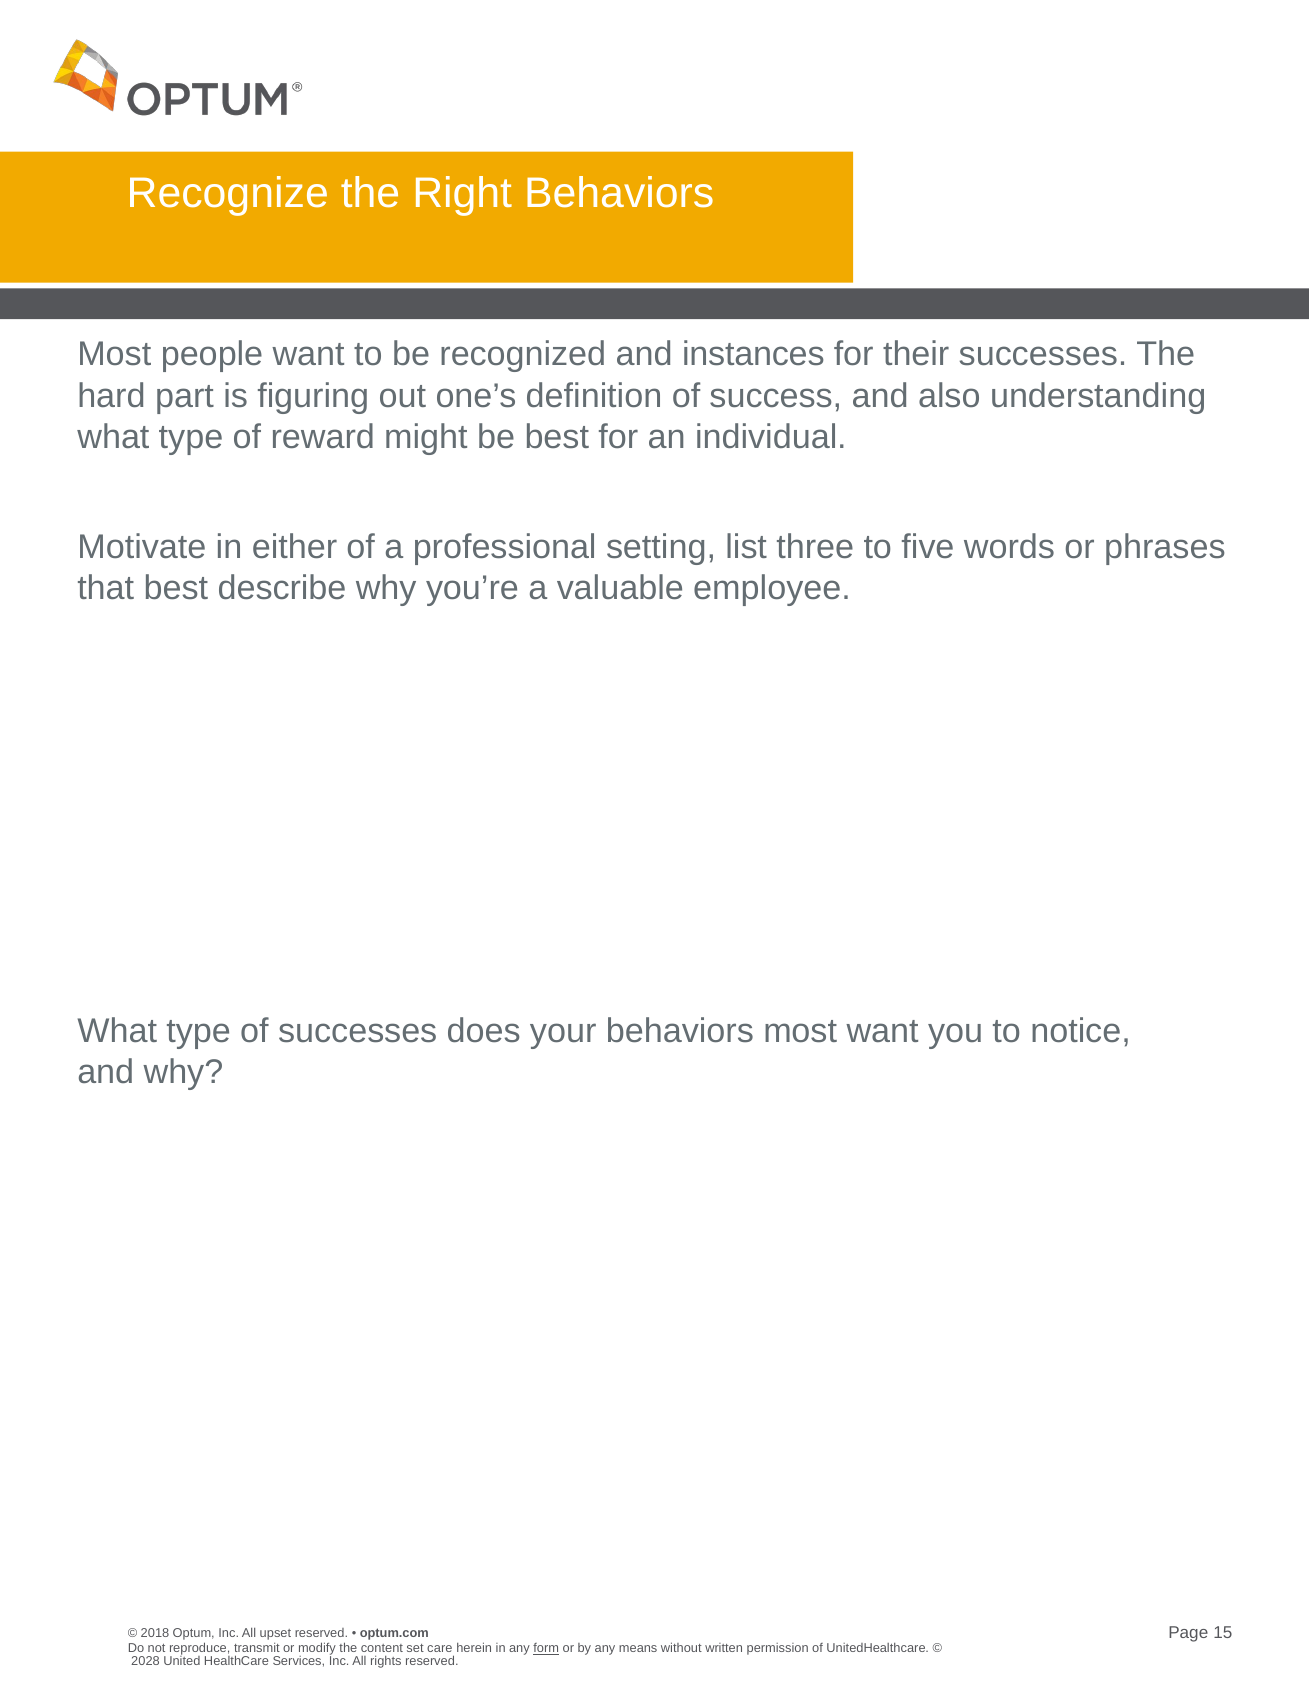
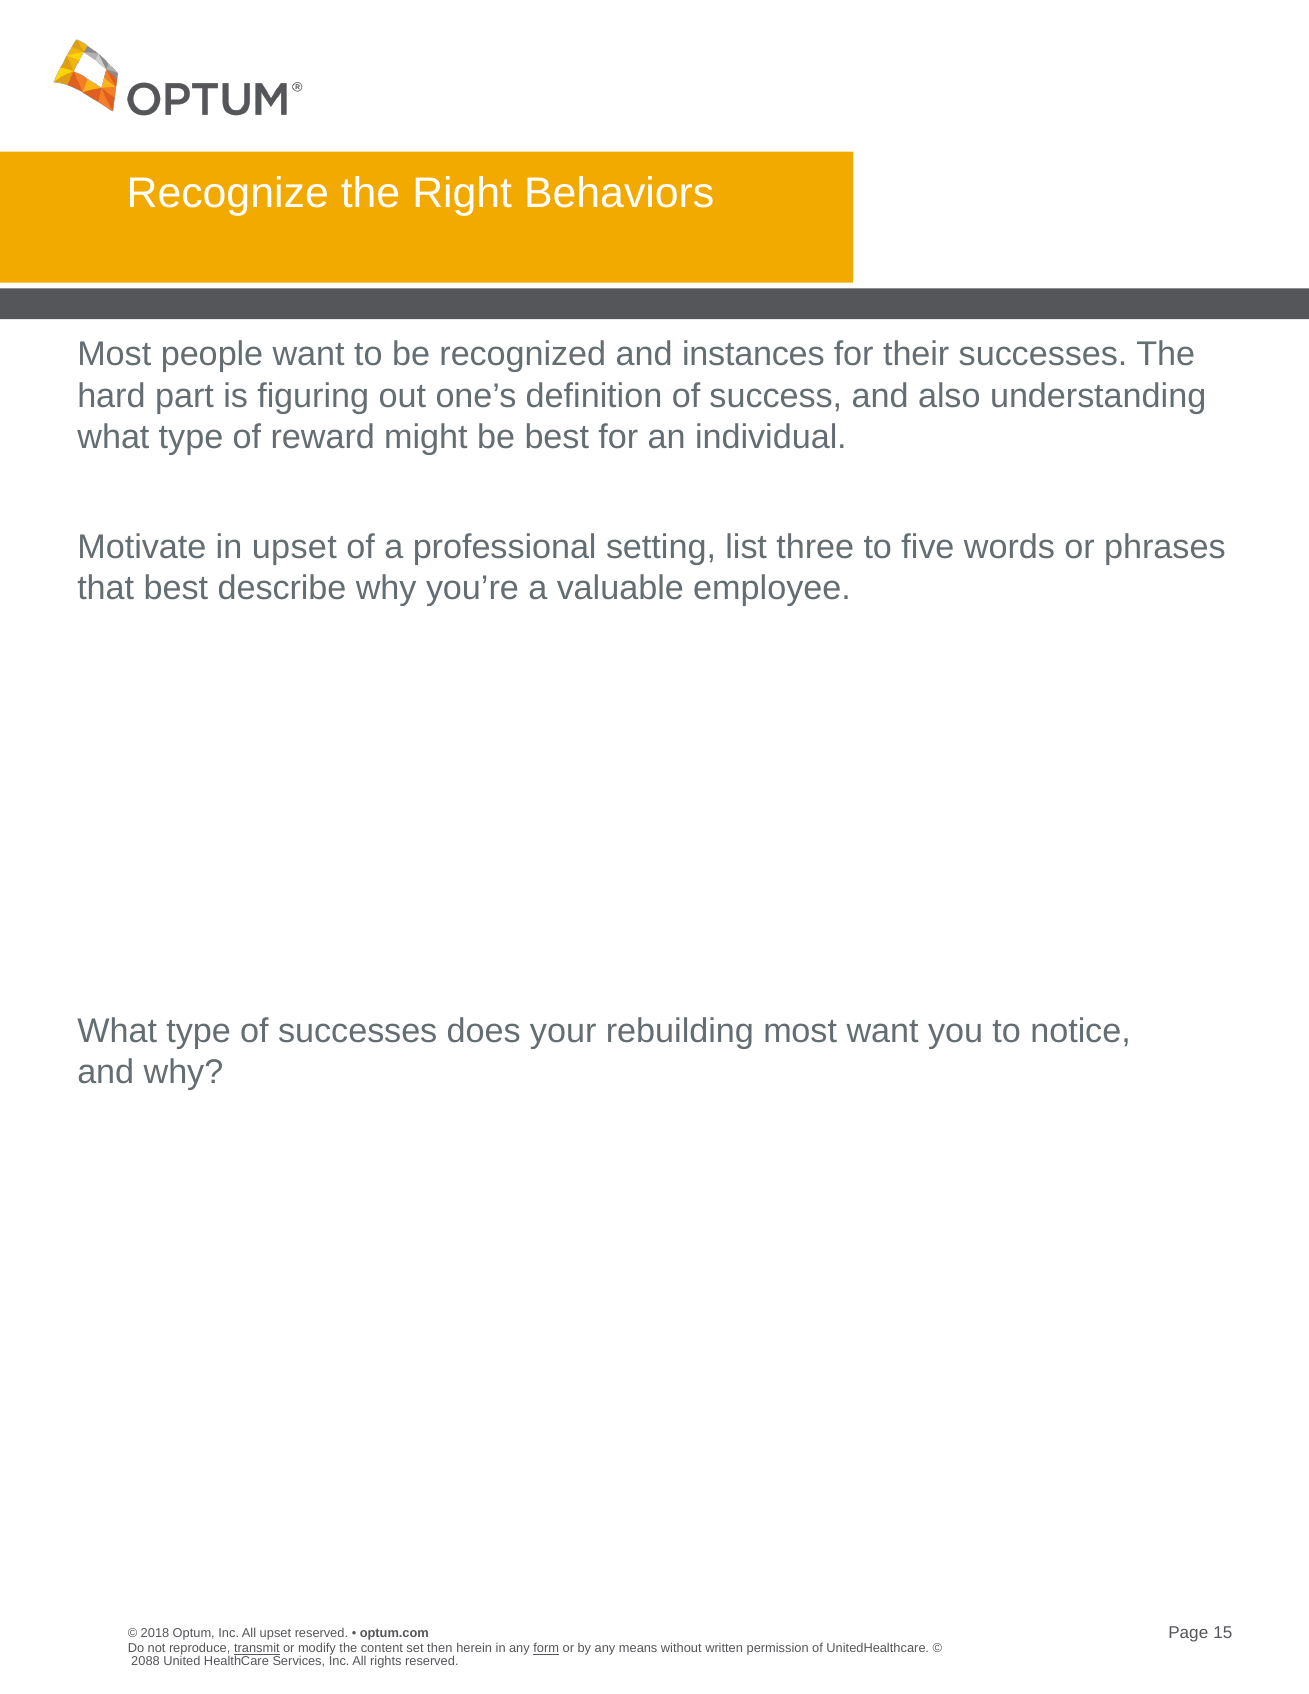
in either: either -> upset
your behaviors: behaviors -> rebuilding
transmit underline: none -> present
care: care -> then
2028: 2028 -> 2088
